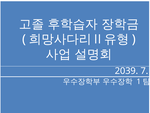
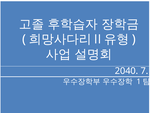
2039: 2039 -> 2040
